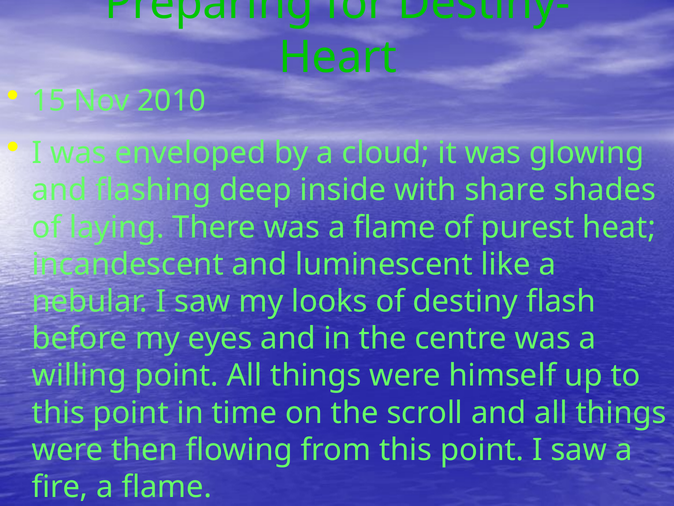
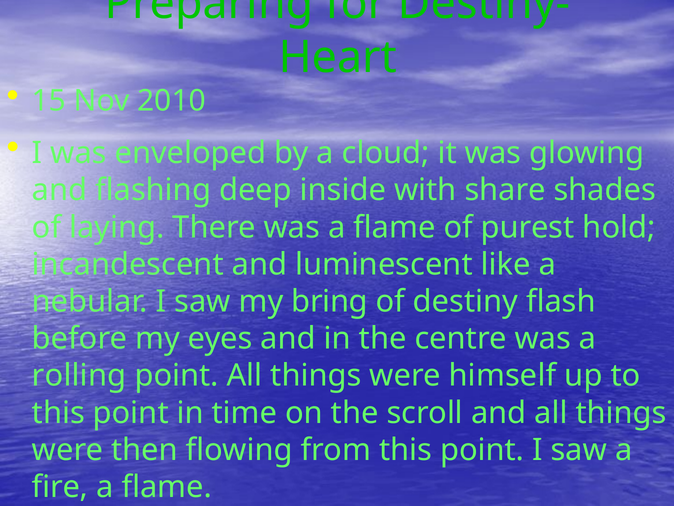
heat: heat -> hold
looks: looks -> bring
willing: willing -> rolling
